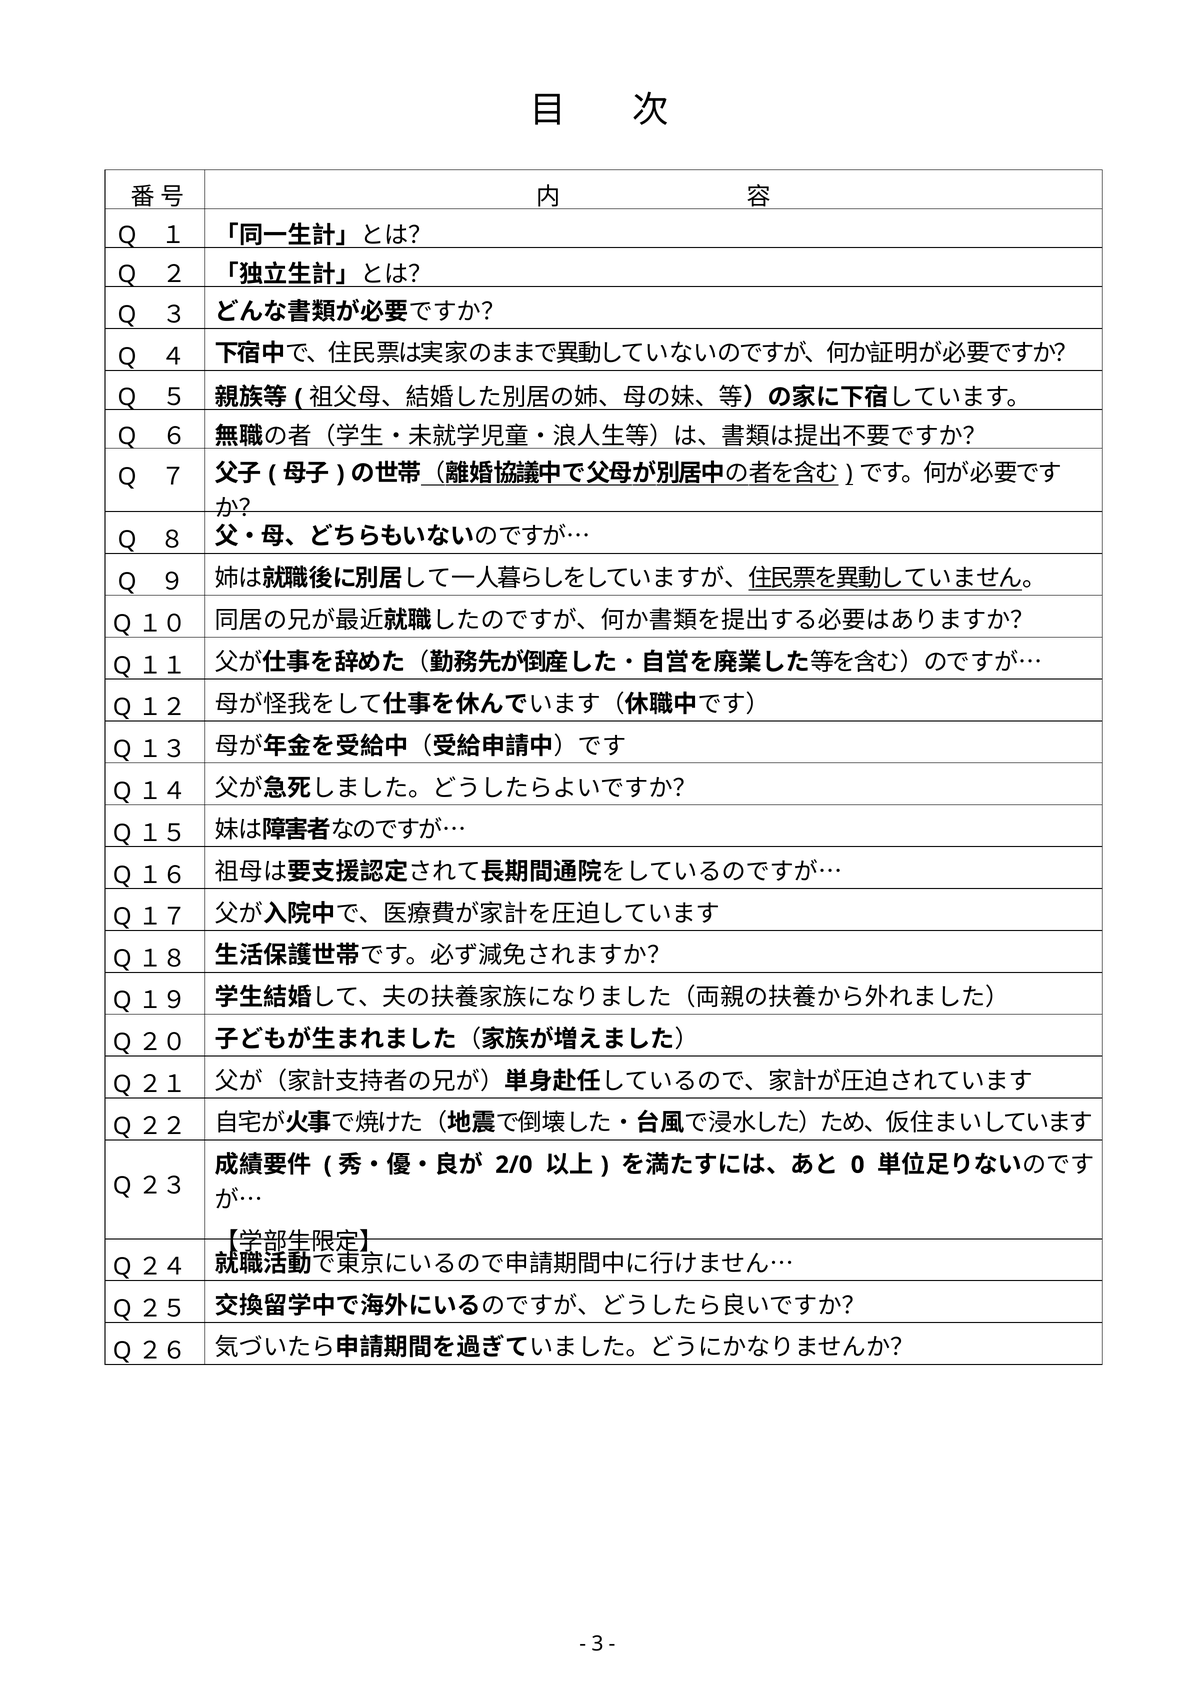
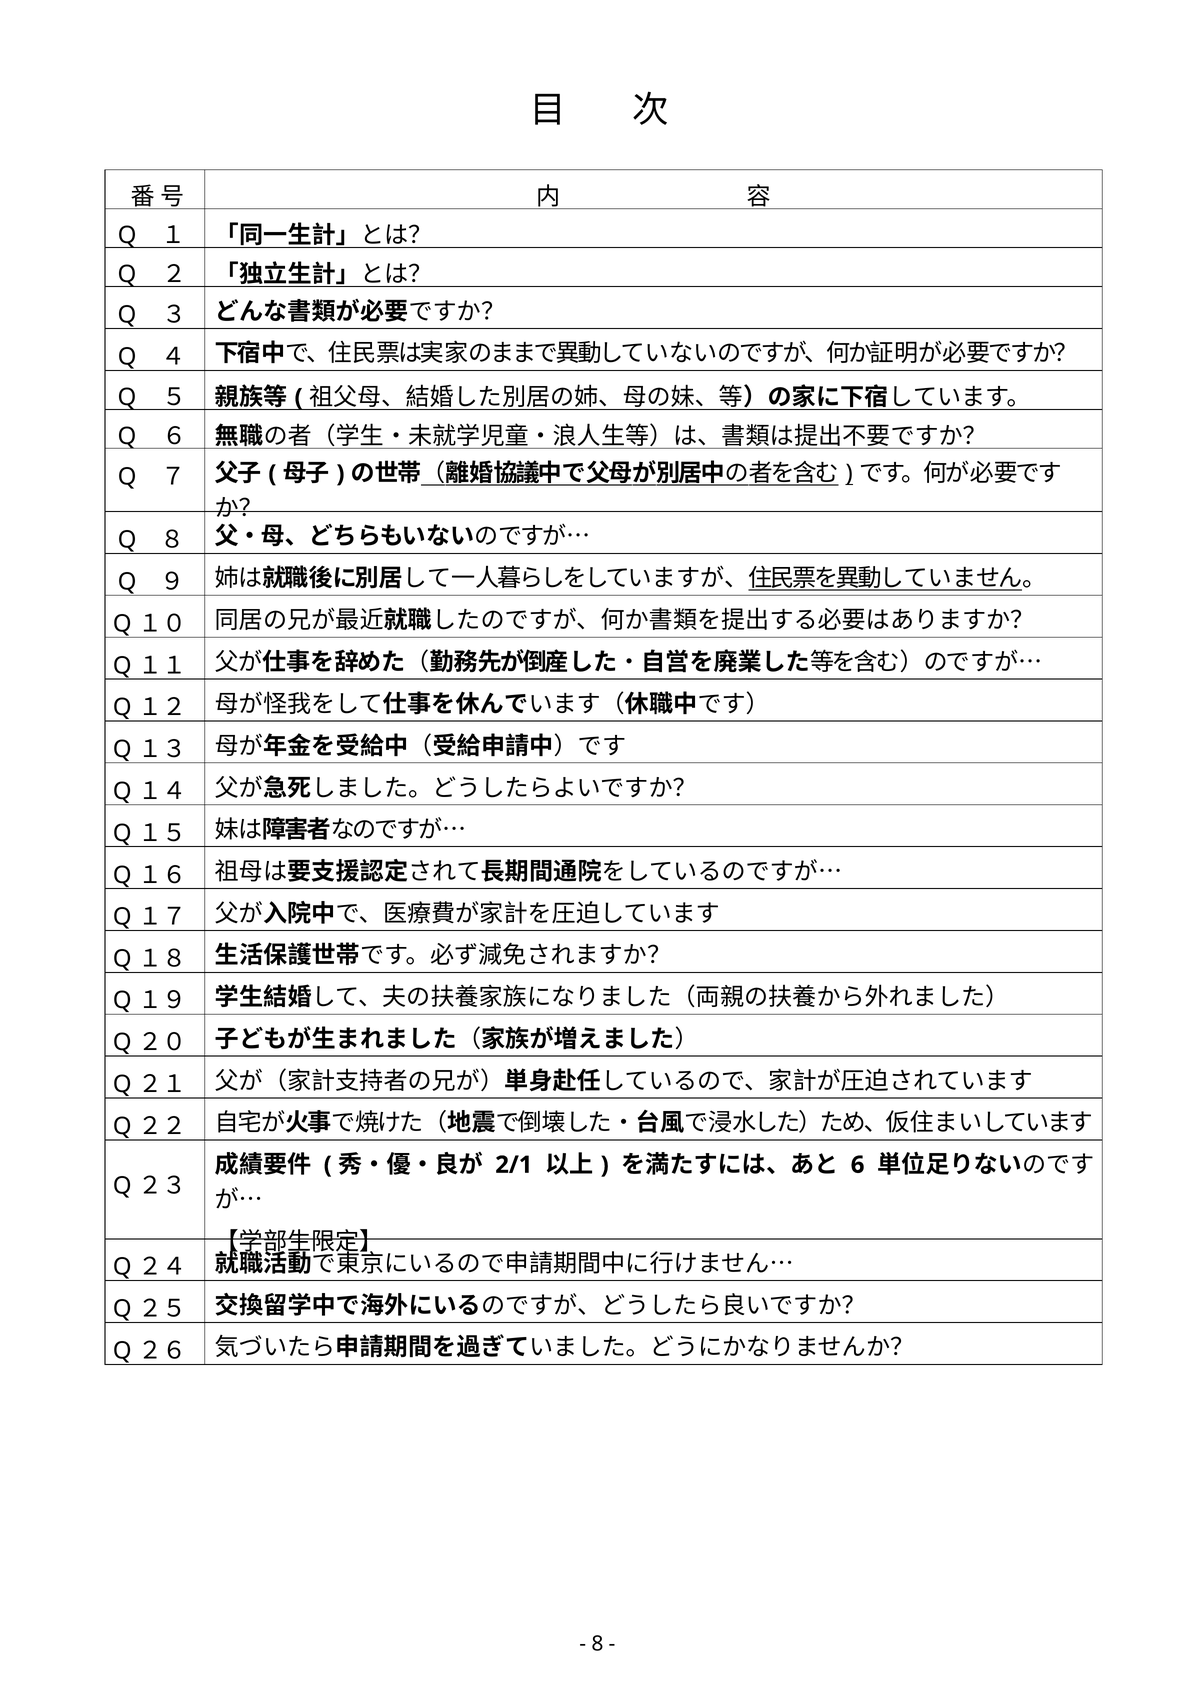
2/0: 2/0 -> 2/1
0: 0 -> 6
3: 3 -> 8
